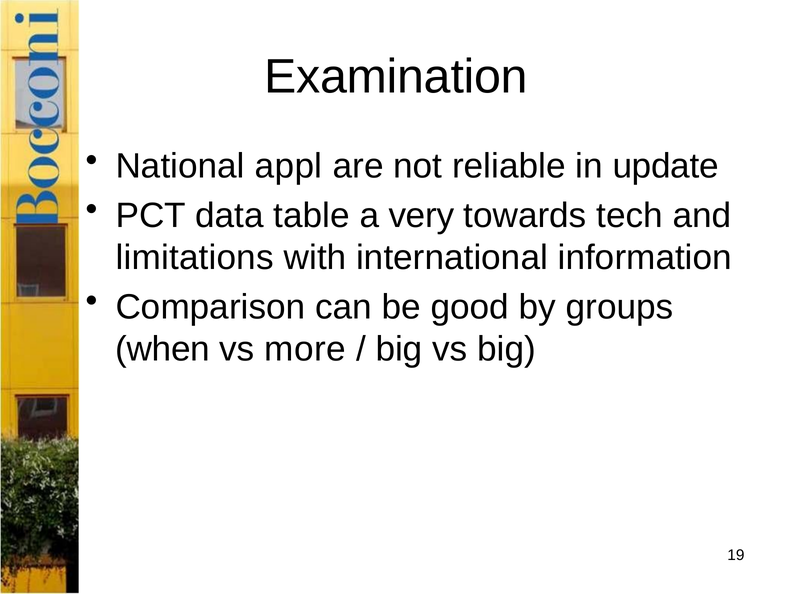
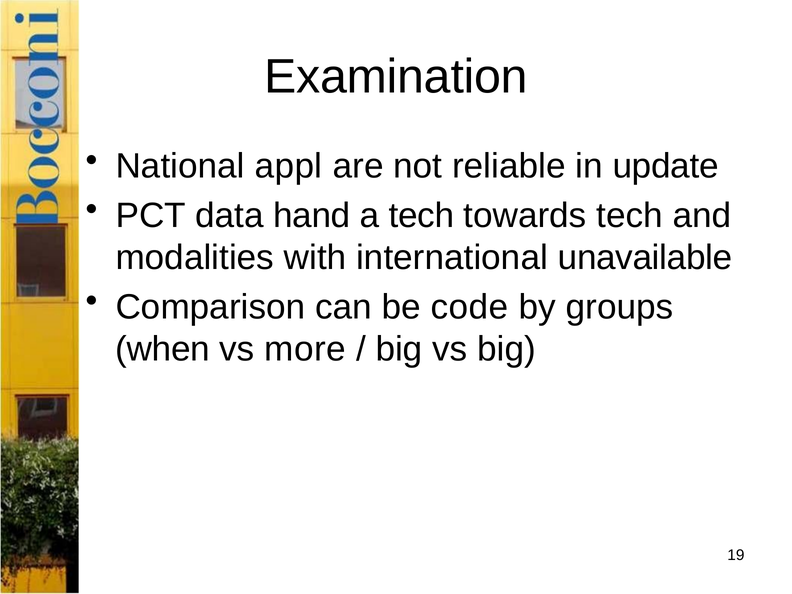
table: table -> hand
a very: very -> tech
limitations: limitations -> modalities
information: information -> unavailable
good: good -> code
